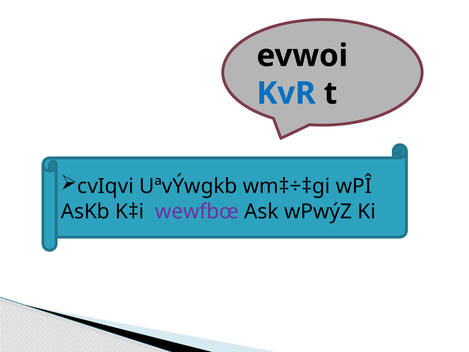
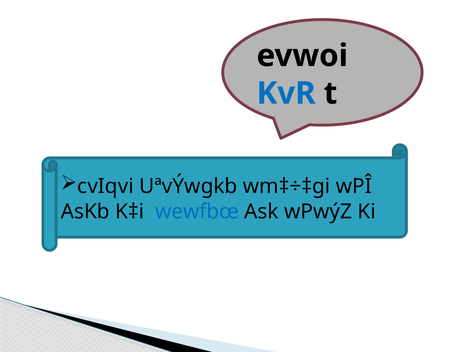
wewfbœ colour: purple -> blue
